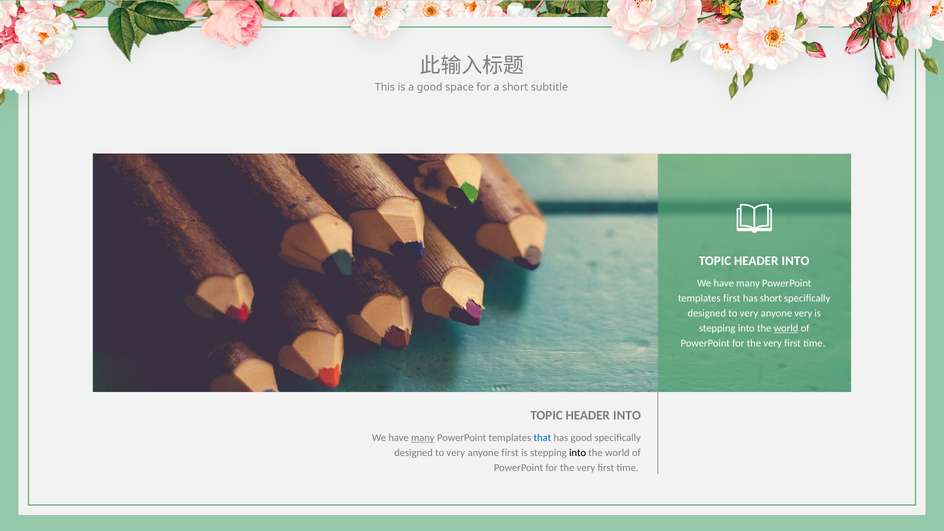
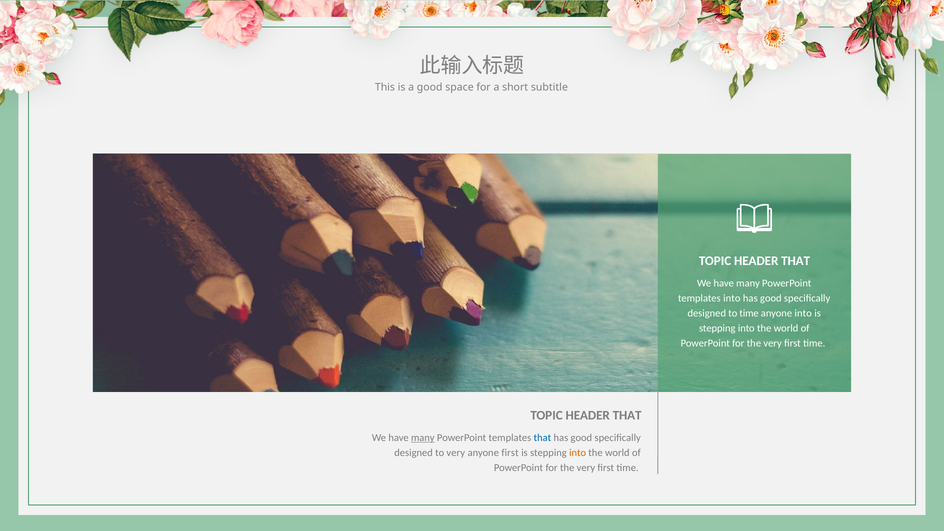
INTO at (796, 261): INTO -> THAT
templates first: first -> into
short at (771, 298): short -> good
very at (749, 313): very -> time
anyone very: very -> into
world at (786, 328) underline: present -> none
INTO at (627, 416): INTO -> THAT
into at (578, 453) colour: black -> orange
